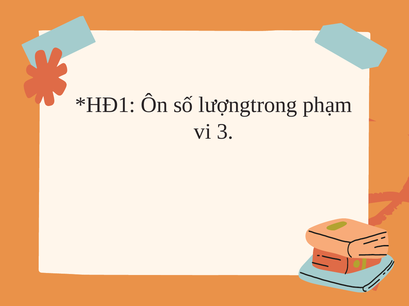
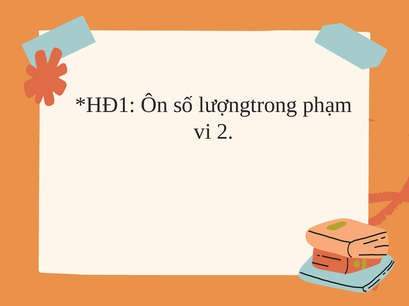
3: 3 -> 2
